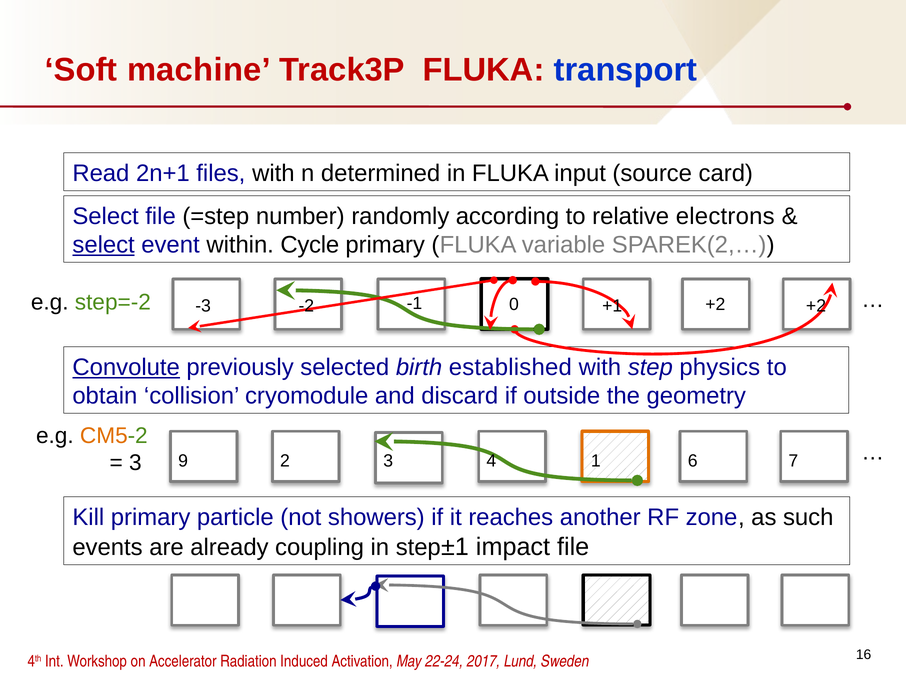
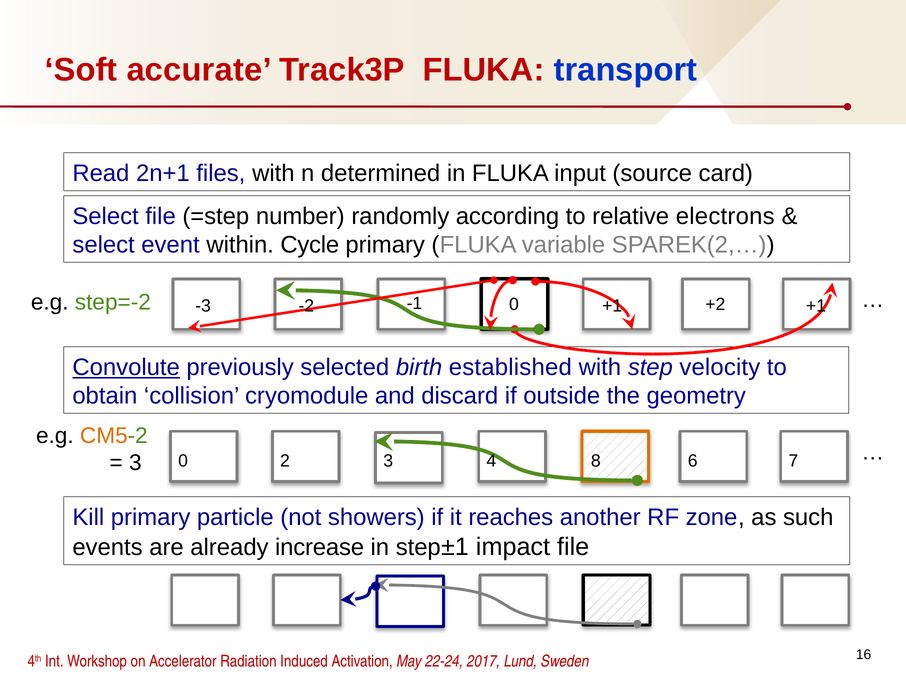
machine: machine -> accurate
select at (104, 245) underline: present -> none
+2 +2: +2 -> +1
physics: physics -> velocity
3 9: 9 -> 0
1: 1 -> 8
coupling: coupling -> increase
